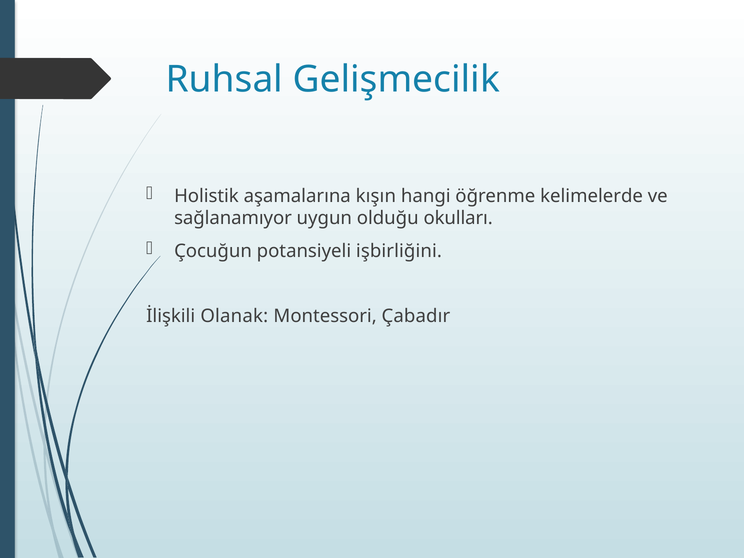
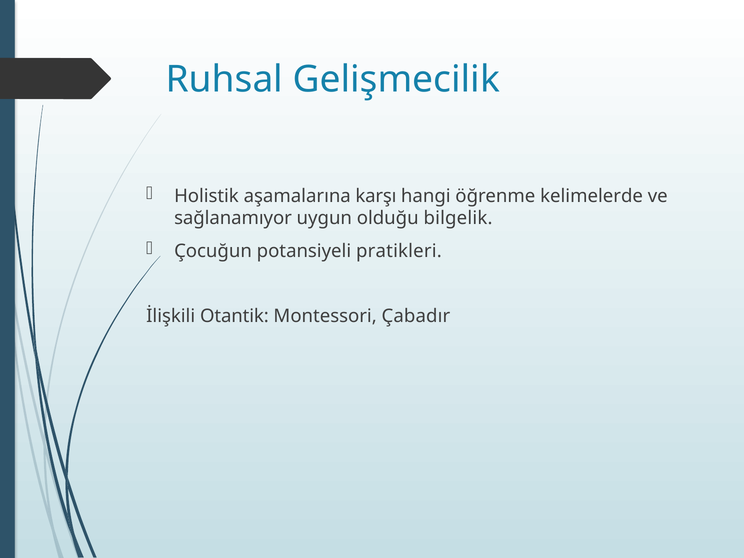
kışın: kışın -> karşı
okulları: okulları -> bilgelik
işbirliğini: işbirliğini -> pratikleri
Olanak: Olanak -> Otantik
